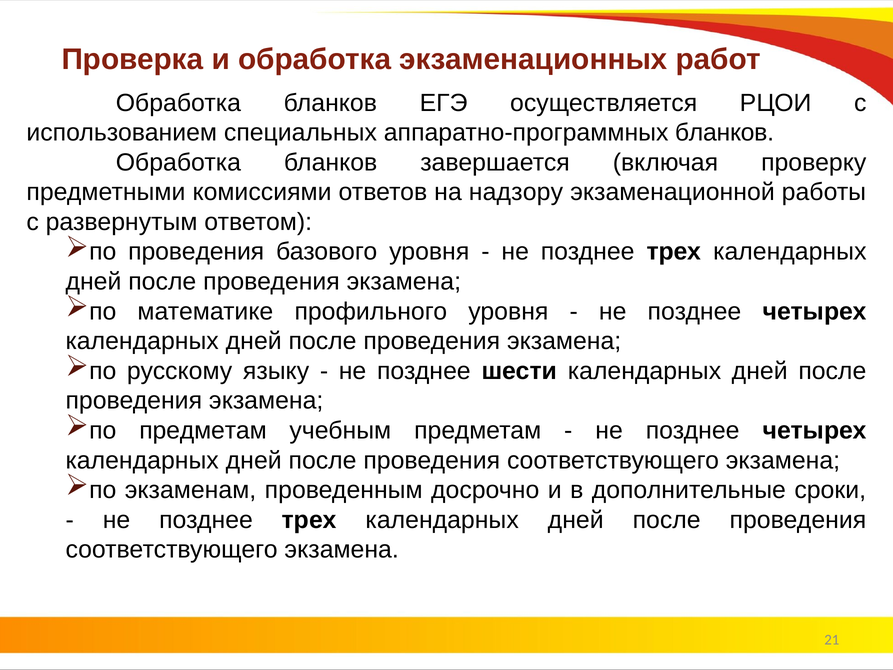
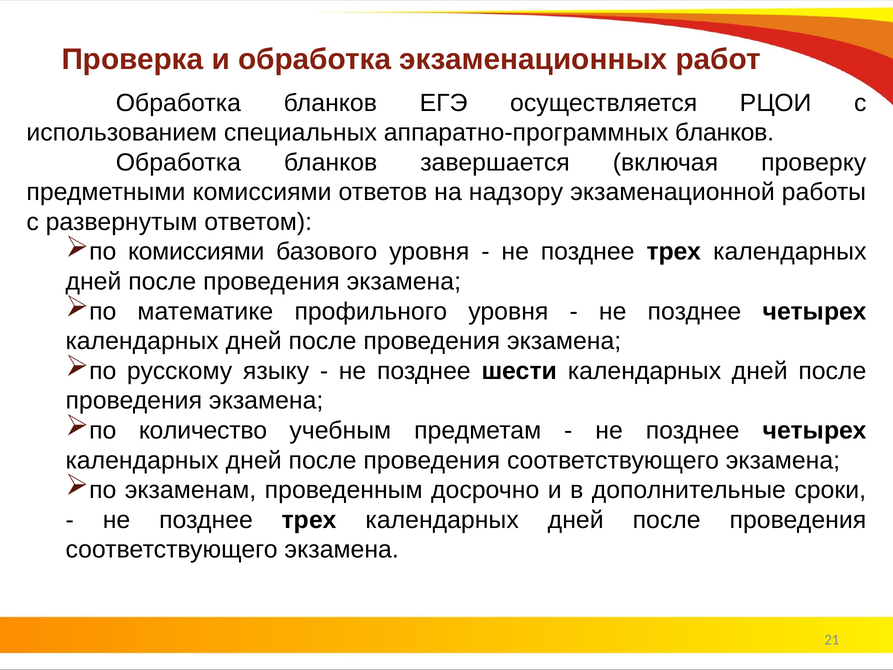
по проведения: проведения -> комиссиями
по предметам: предметам -> количество
